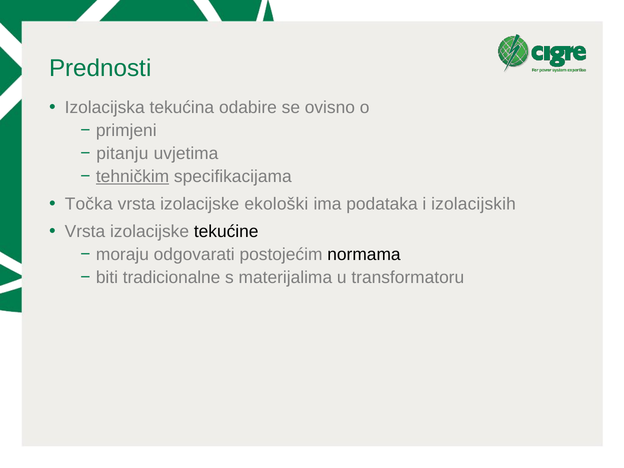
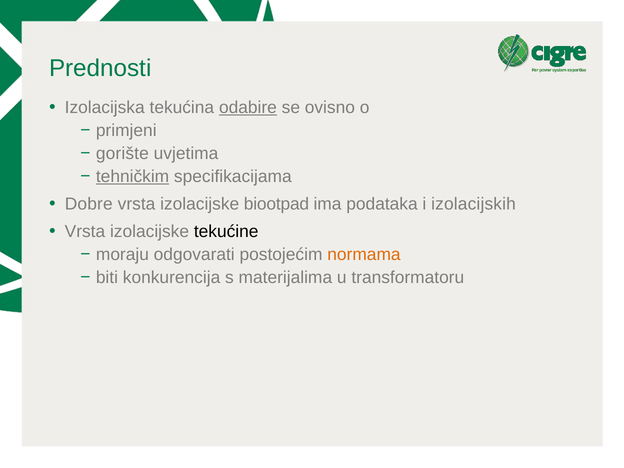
odabire underline: none -> present
pitanju: pitanju -> gorište
Točka: Točka -> Dobre
ekološki: ekološki -> biootpad
normama colour: black -> orange
tradicionalne: tradicionalne -> konkurencija
